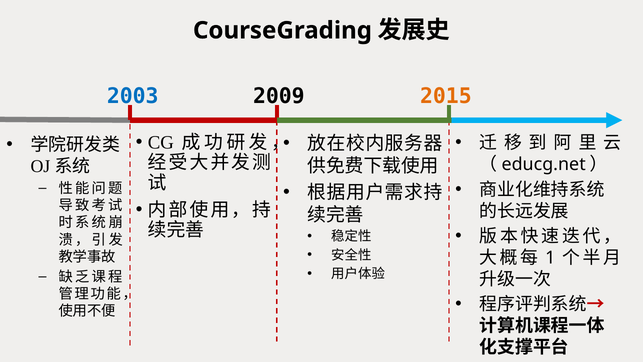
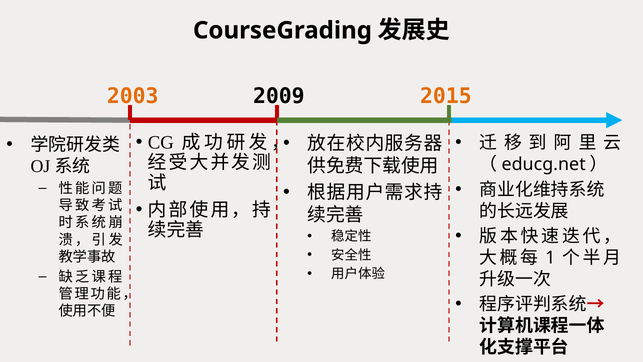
2003 colour: blue -> orange
